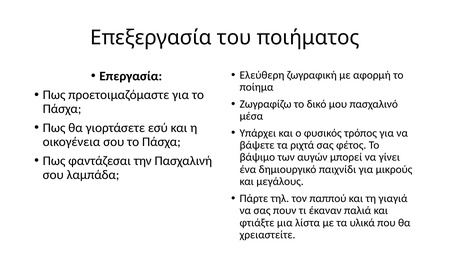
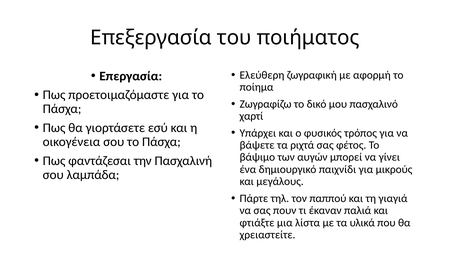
μέσα: μέσα -> χαρτί
